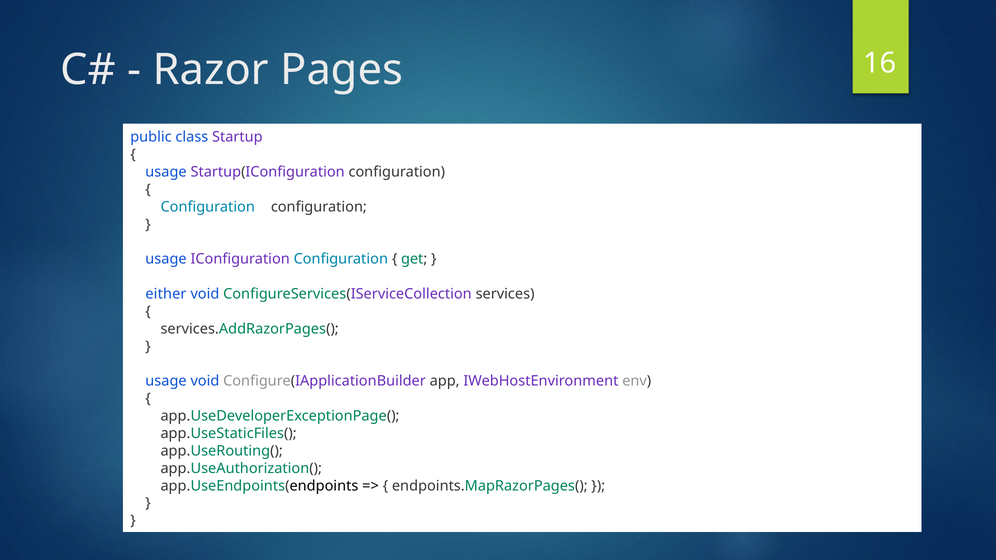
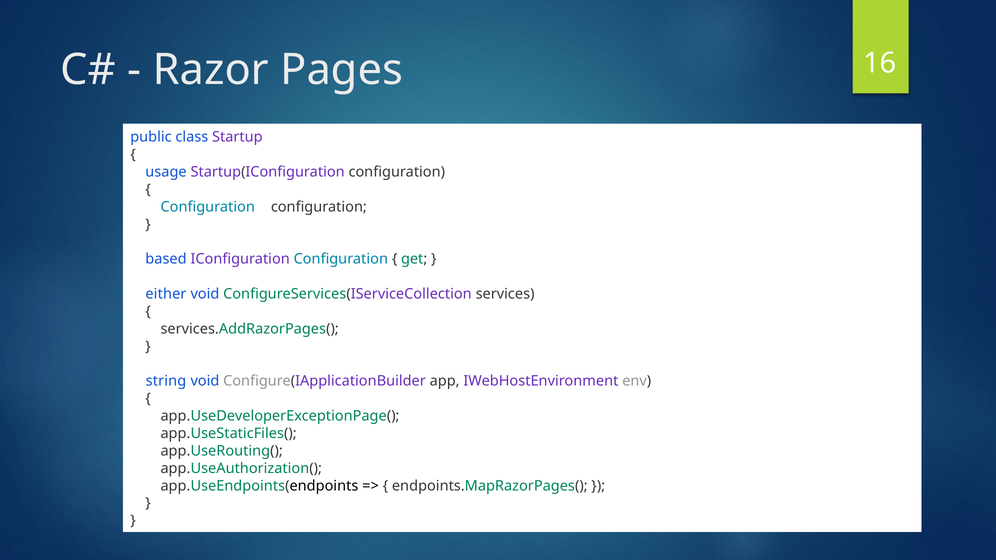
usage at (166, 259): usage -> based
usage at (166, 381): usage -> string
